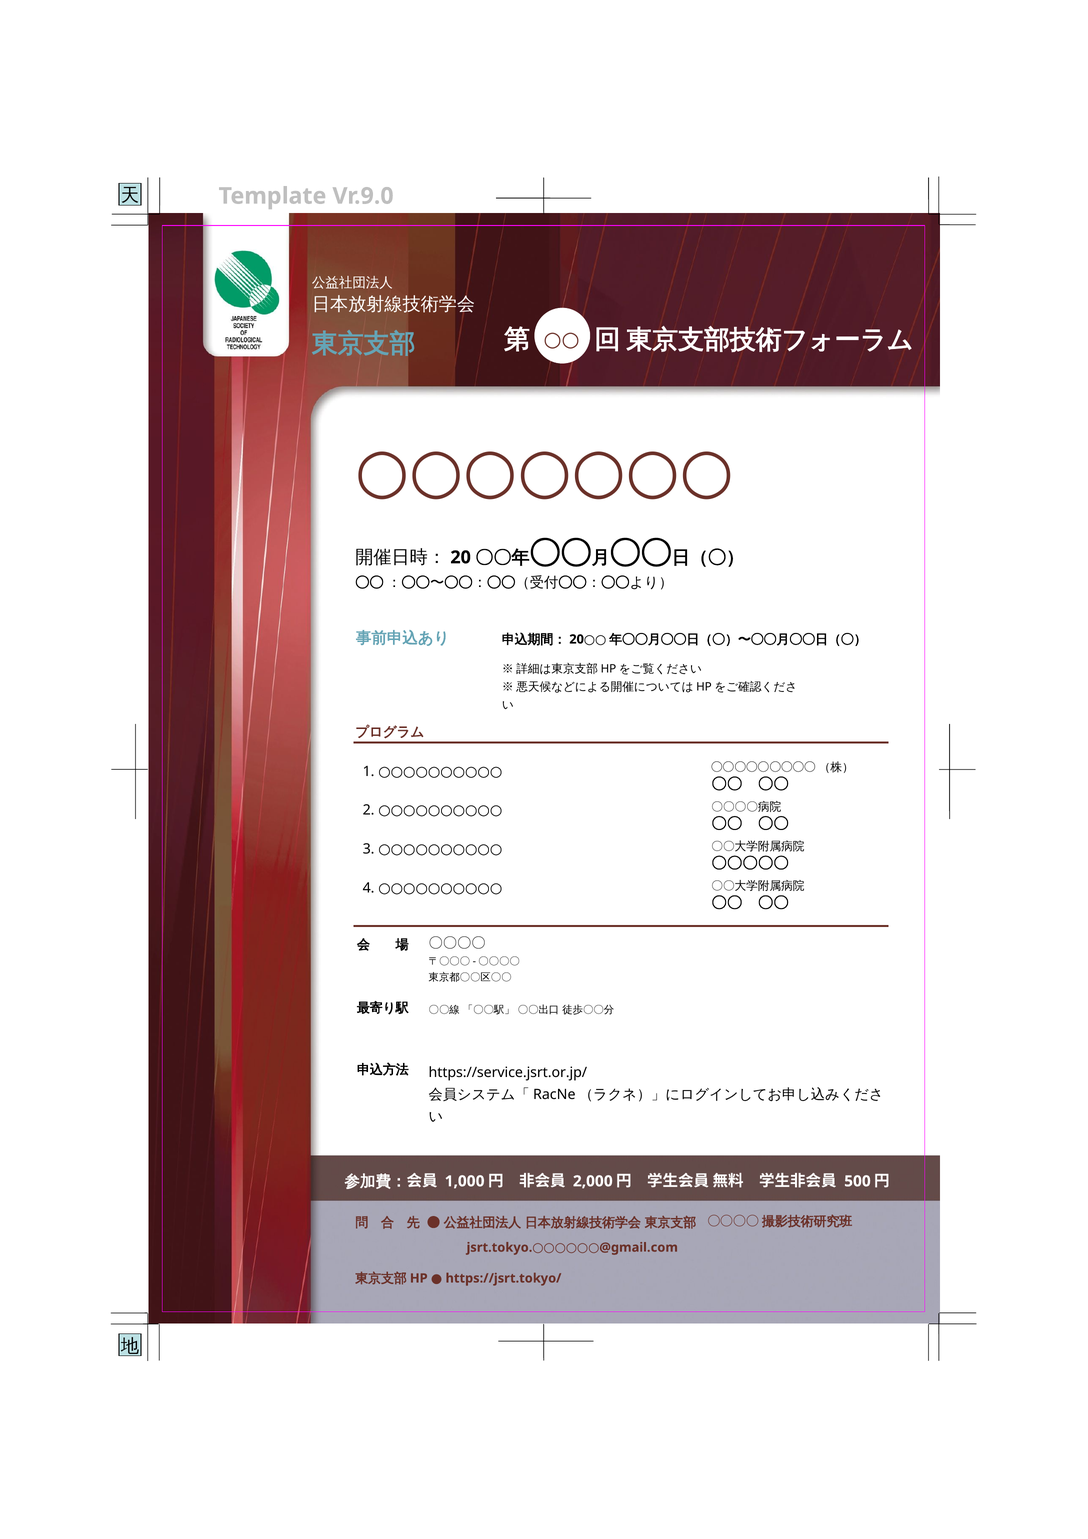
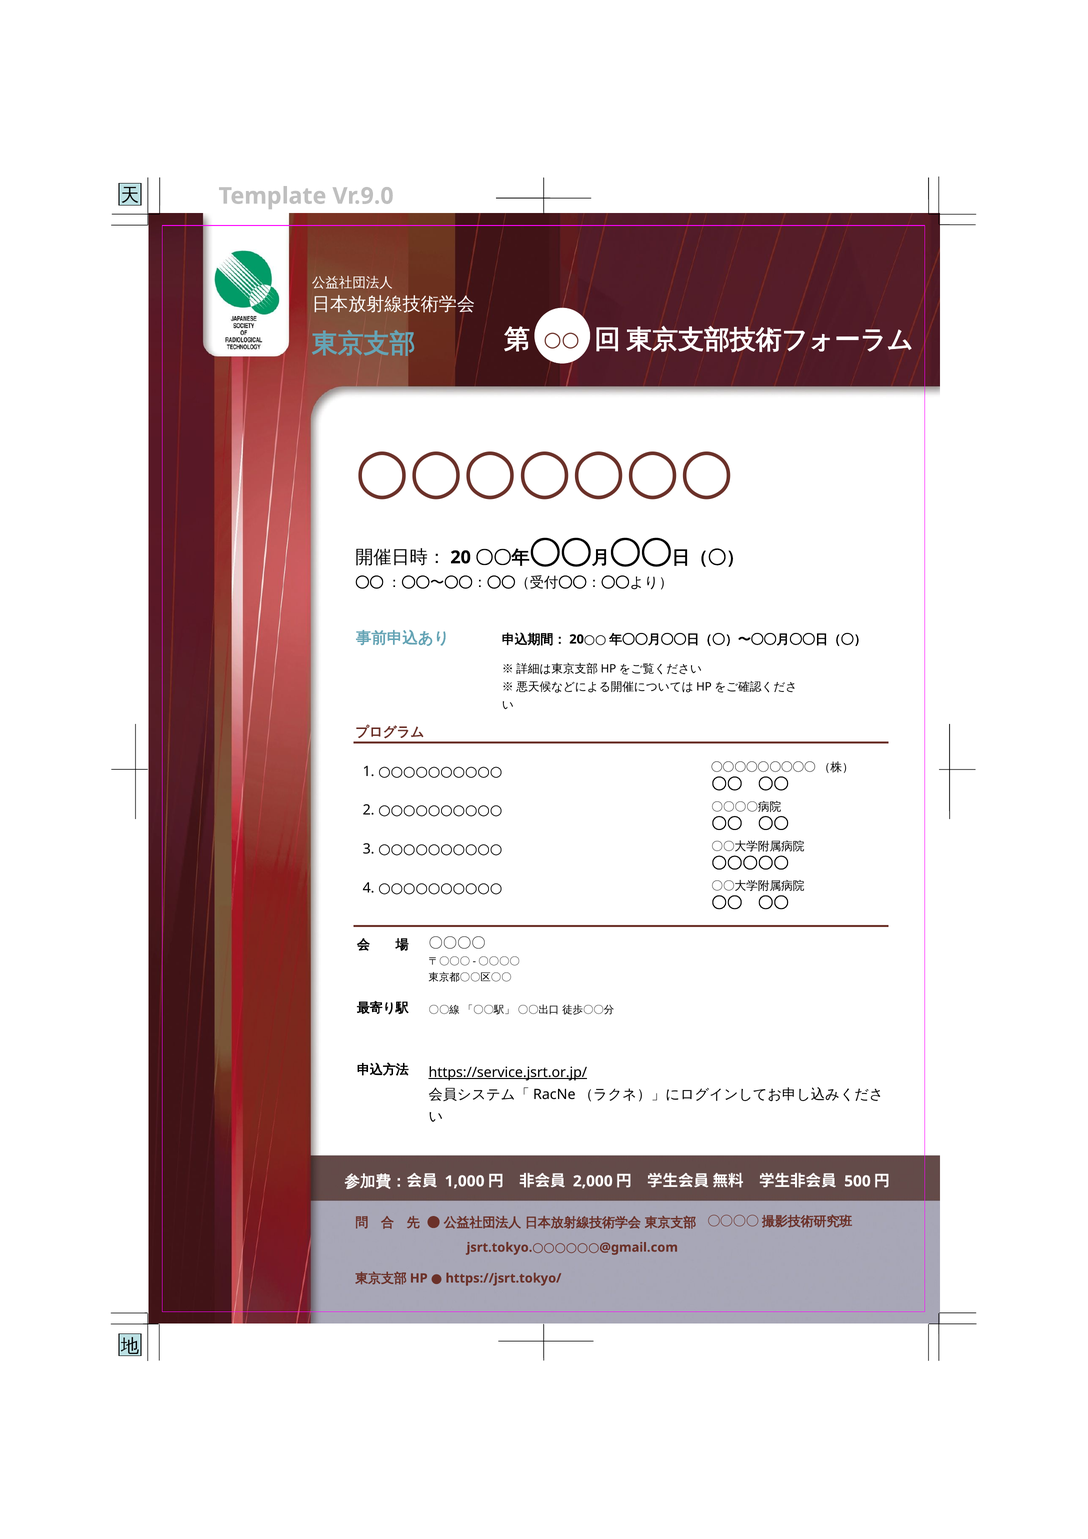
https://service.jsrt.or.jp/ underline: none -> present
